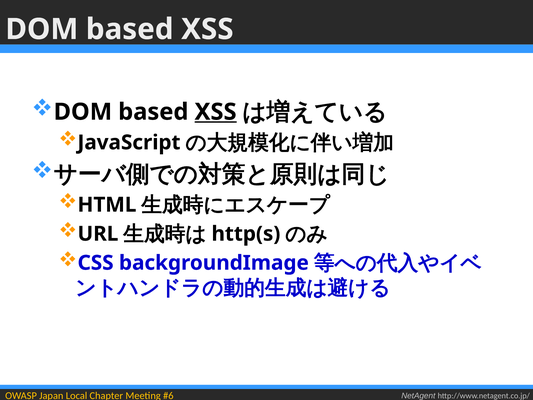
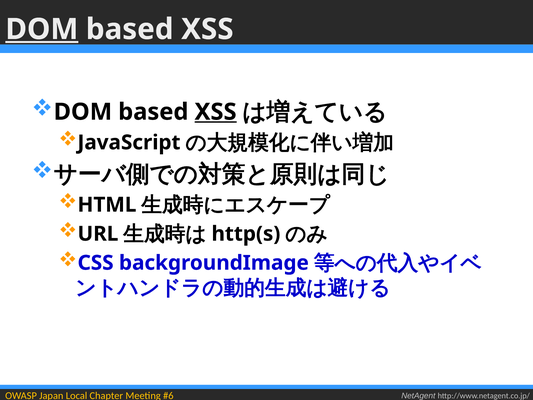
DOM at (42, 29) underline: none -> present
